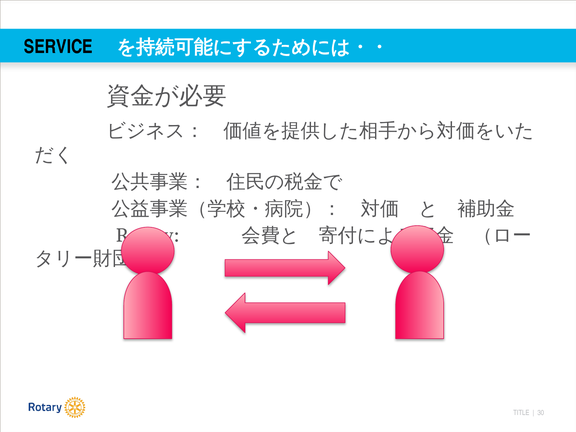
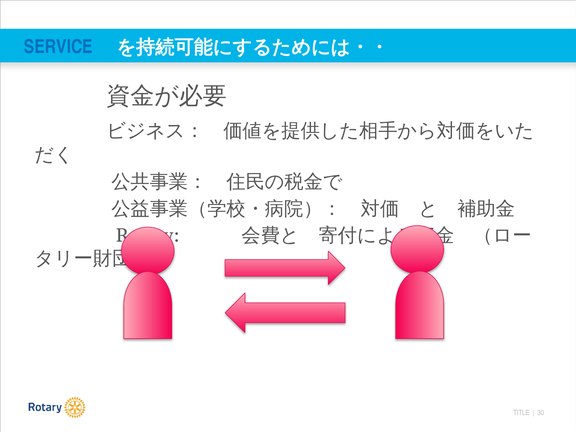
SERVICE colour: black -> blue
